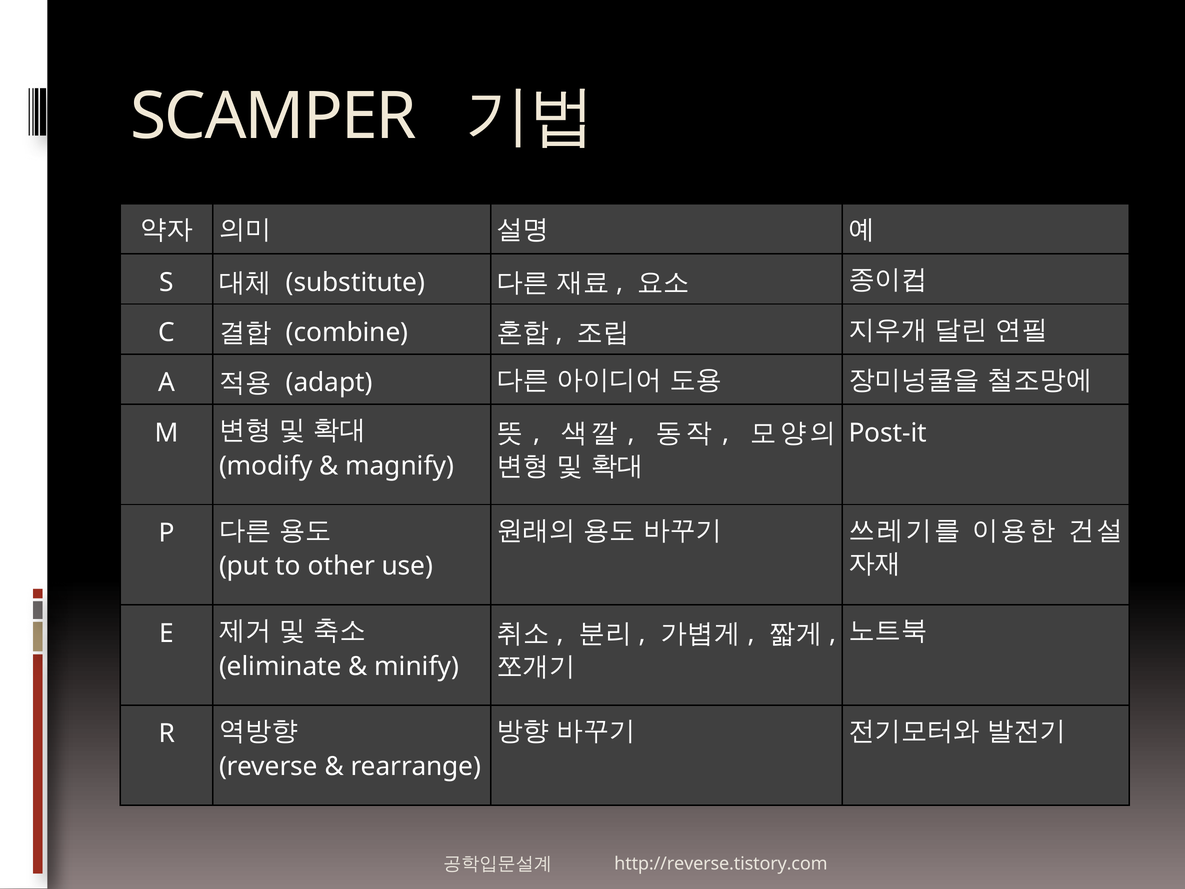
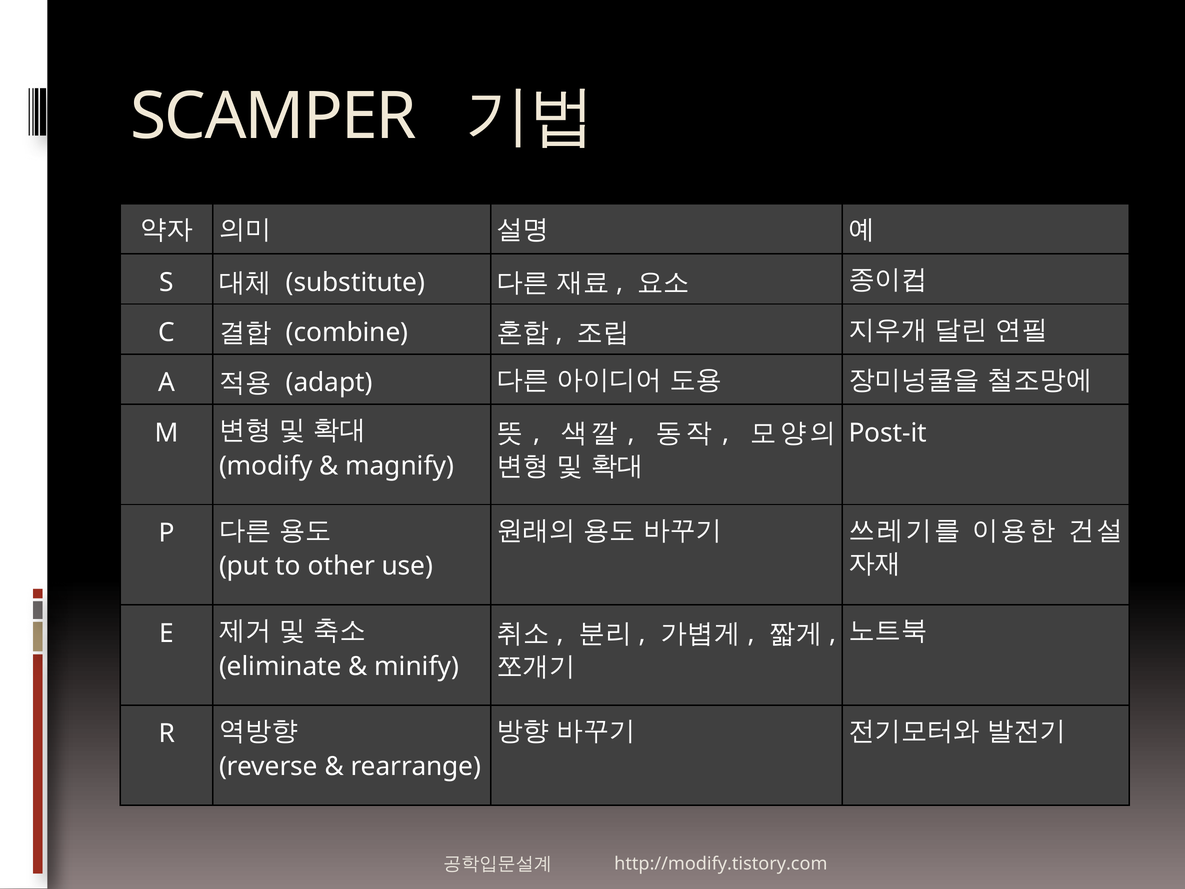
http://reverse.tistory.com: http://reverse.tistory.com -> http://modify.tistory.com
